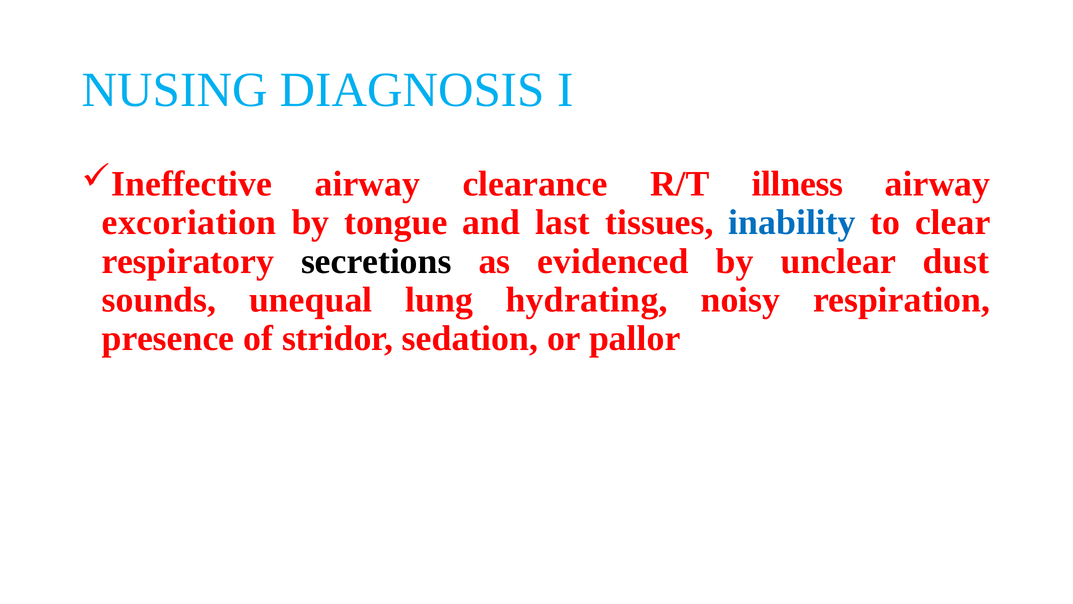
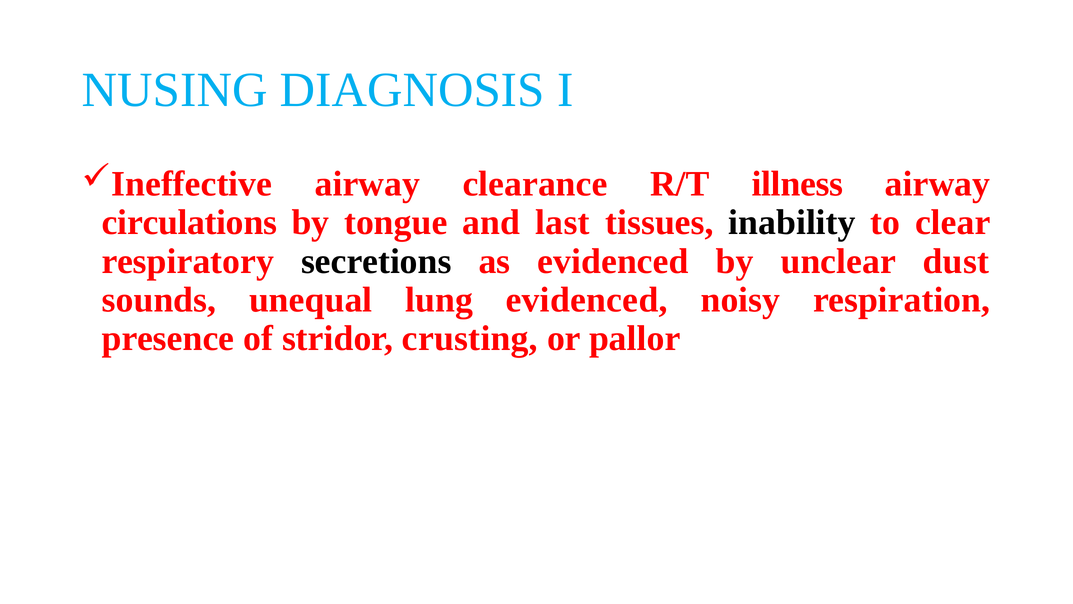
excoriation: excoriation -> circulations
inability colour: blue -> black
lung hydrating: hydrating -> evidenced
sedation: sedation -> crusting
